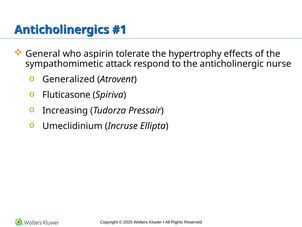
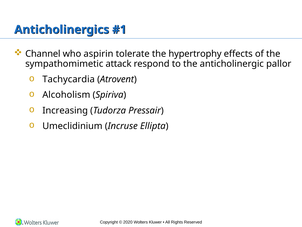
General: General -> Channel
nurse: nurse -> pallor
Generalized: Generalized -> Tachycardia
Fluticasone: Fluticasone -> Alcoholism
